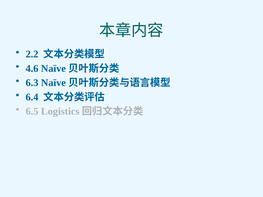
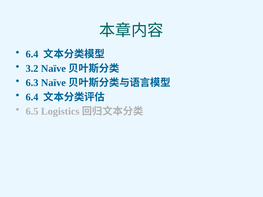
2.2 at (32, 54): 2.2 -> 6.4
4.6: 4.6 -> 3.2
